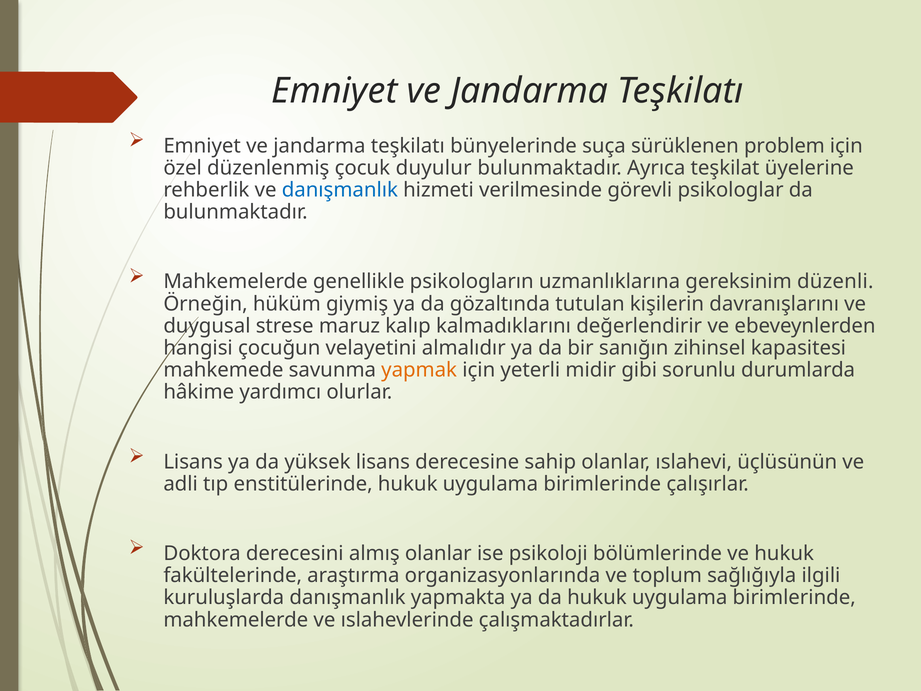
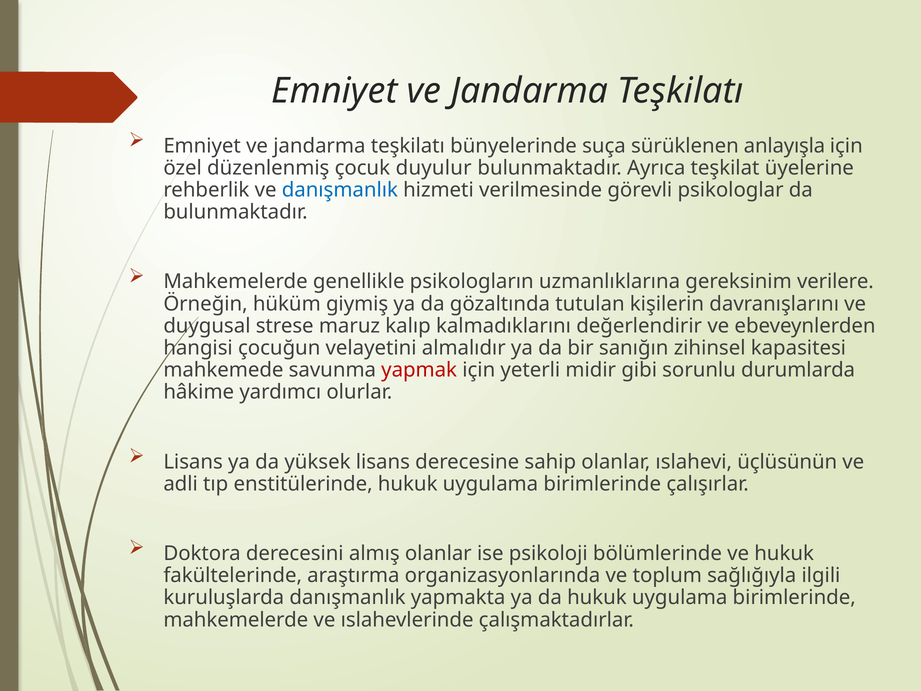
problem: problem -> anlayışla
düzenli: düzenli -> verilere
yapmak colour: orange -> red
